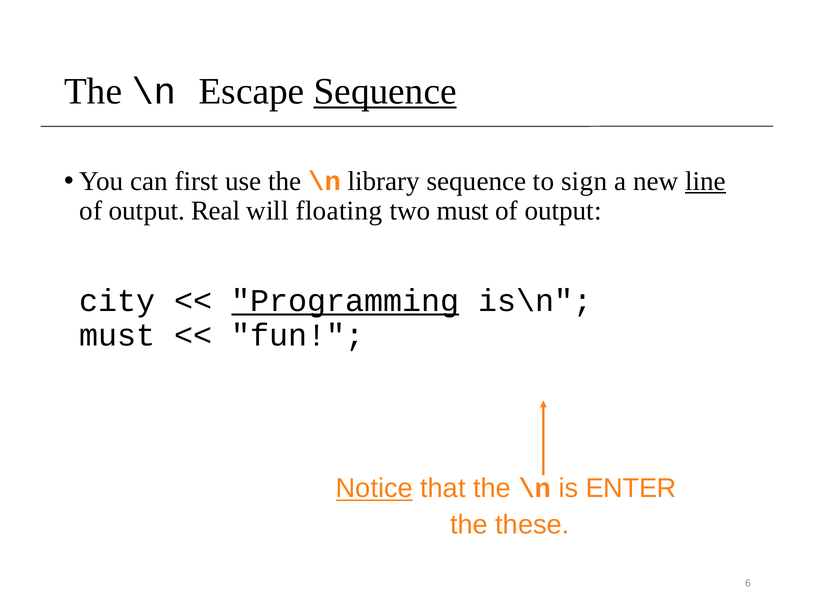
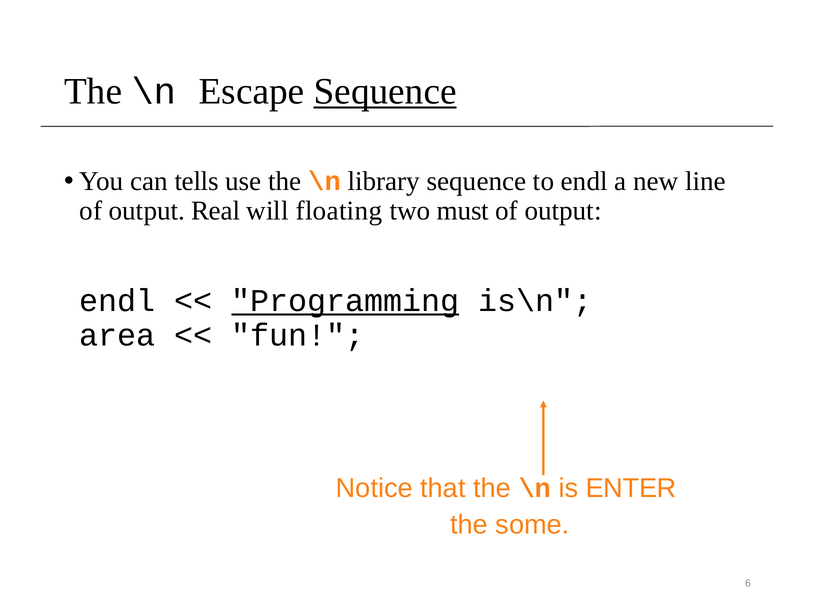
first: first -> tells
to sign: sign -> endl
line underline: present -> none
city at (117, 301): city -> endl
must at (117, 335): must -> area
Notice underline: present -> none
these: these -> some
